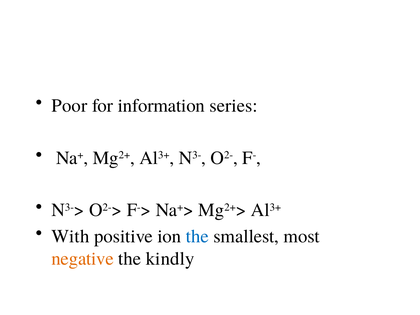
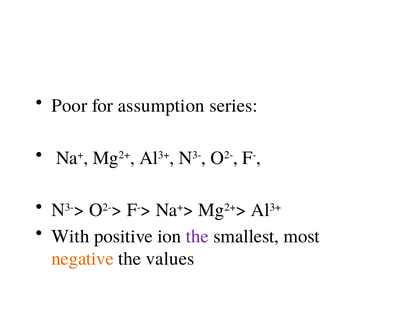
information: information -> assumption
the at (197, 236) colour: blue -> purple
kindly: kindly -> values
